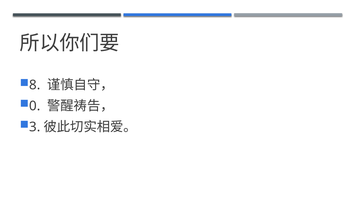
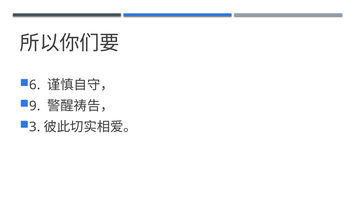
8: 8 -> 6
0: 0 -> 9
